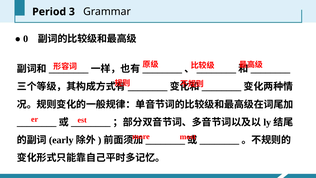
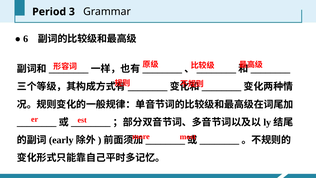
0: 0 -> 6
